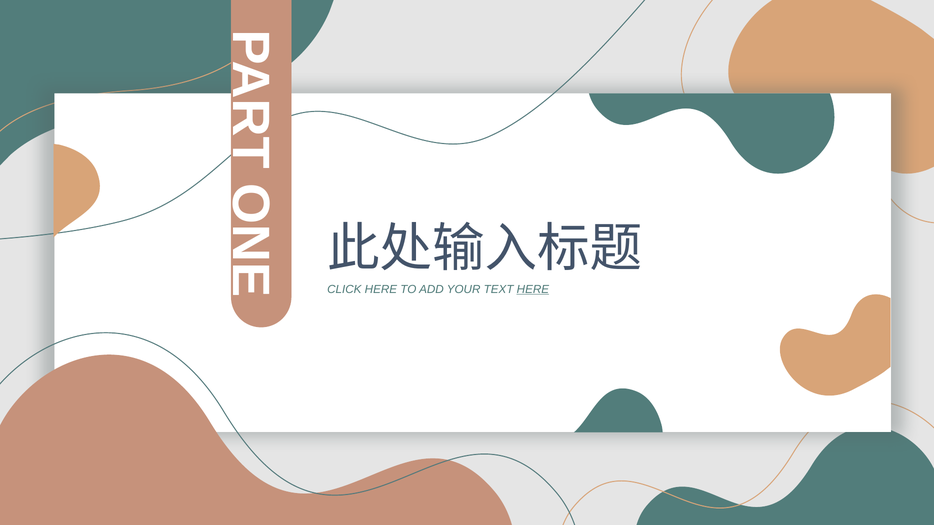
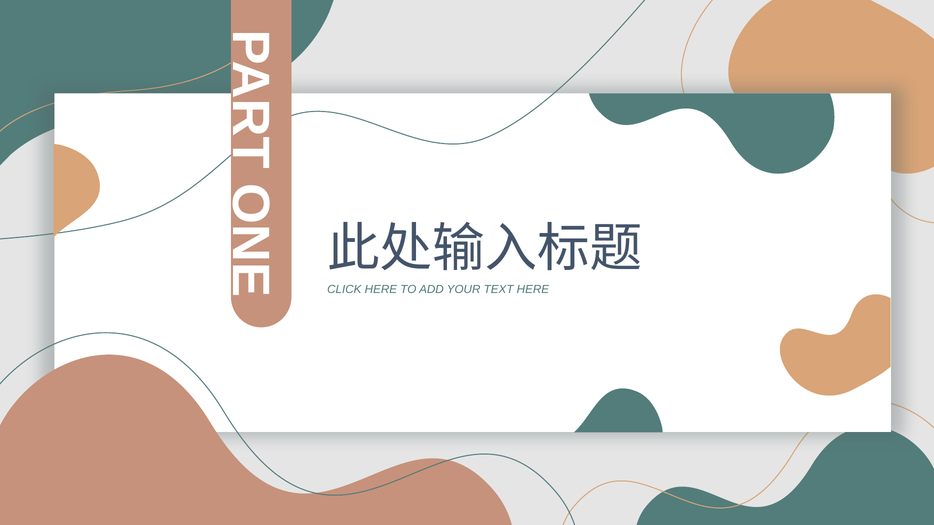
HERE at (533, 289) underline: present -> none
